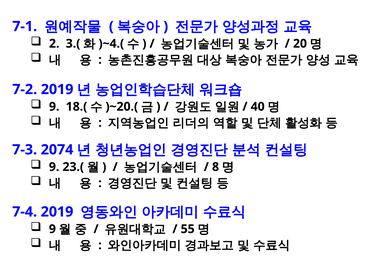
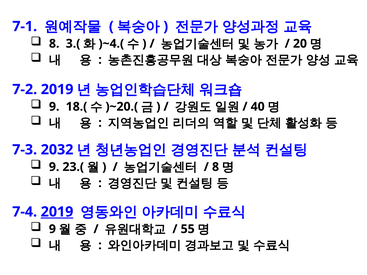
2 at (54, 44): 2 -> 8
2074: 2074 -> 2032
2019 at (57, 212) underline: none -> present
